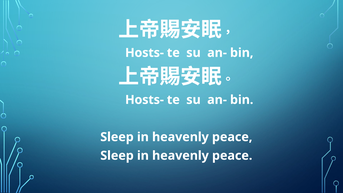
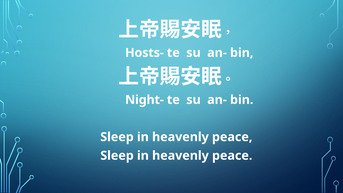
Hosts- at (144, 100): Hosts- -> Night-
